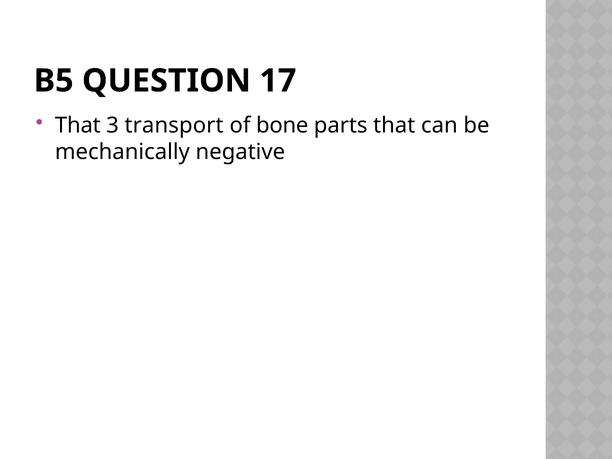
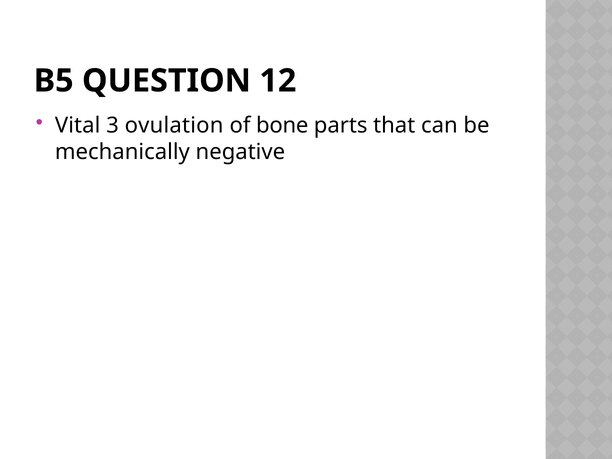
17: 17 -> 12
That at (78, 126): That -> Vital
transport: transport -> ovulation
